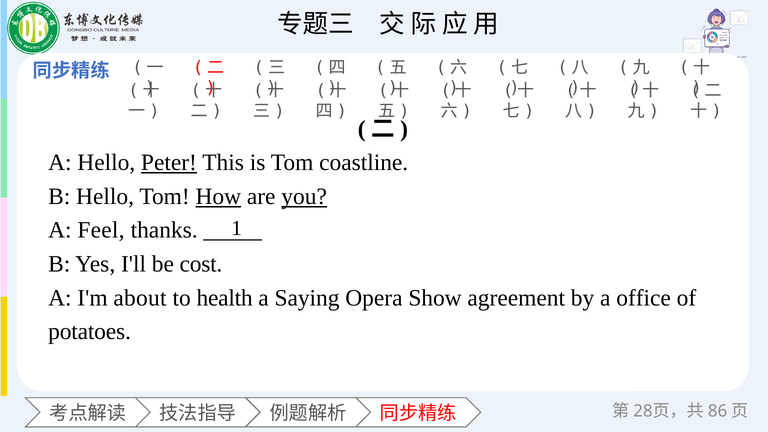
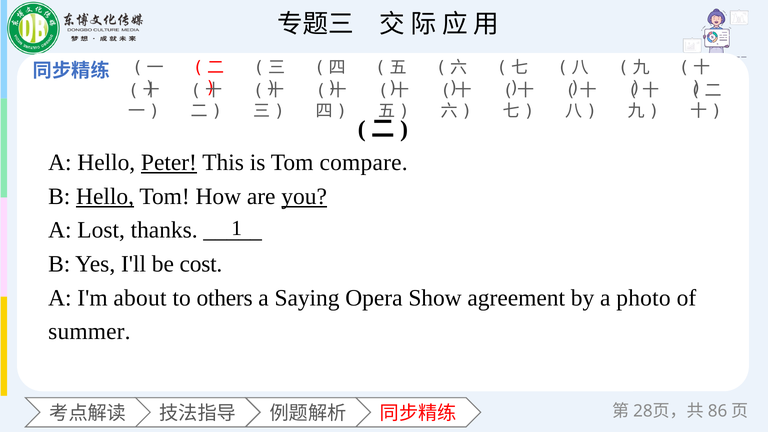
coastline: coastline -> compare
Hello at (105, 197) underline: none -> present
How underline: present -> none
Feel: Feel -> Lost
health: health -> others
office: office -> photo
potatoes: potatoes -> summer
